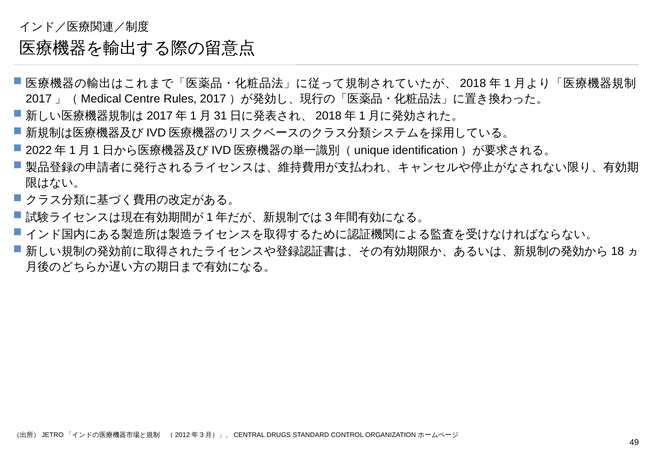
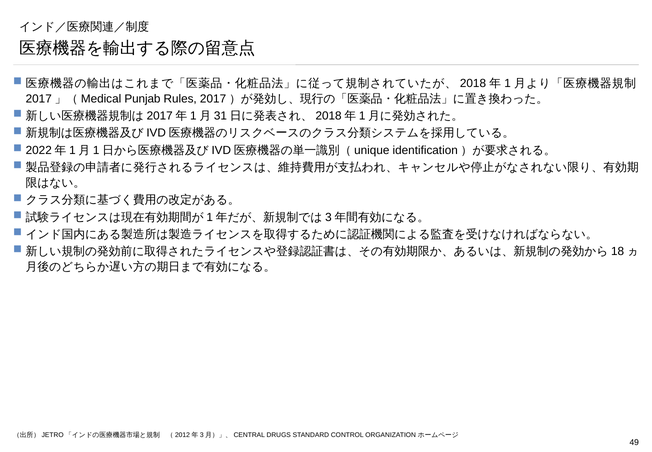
Centre: Centre -> Punjab
